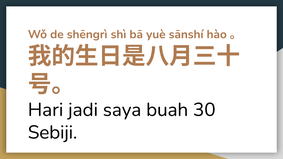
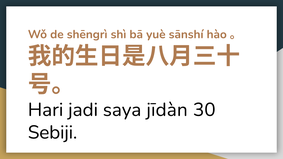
buah: buah -> jīdàn
